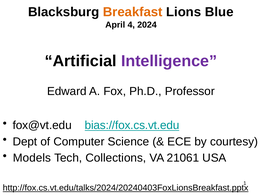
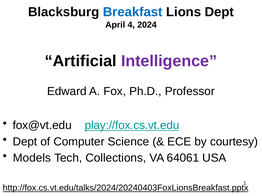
Breakfast colour: orange -> blue
Lions Blue: Blue -> Dept
bias://fox.cs.vt.edu: bias://fox.cs.vt.edu -> play://fox.cs.vt.edu
21061: 21061 -> 64061
